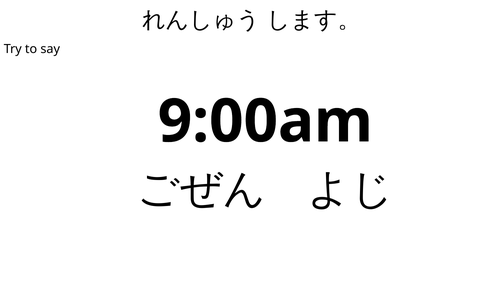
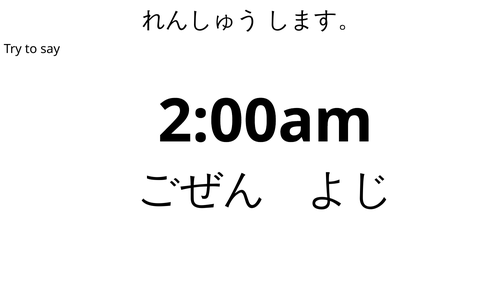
9:00am: 9:00am -> 2:00am
